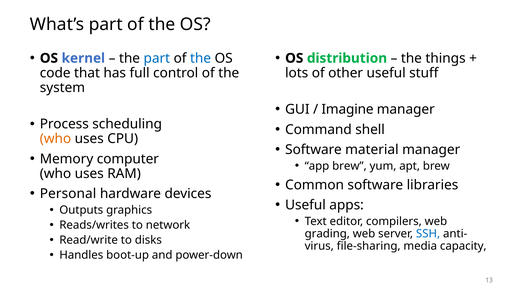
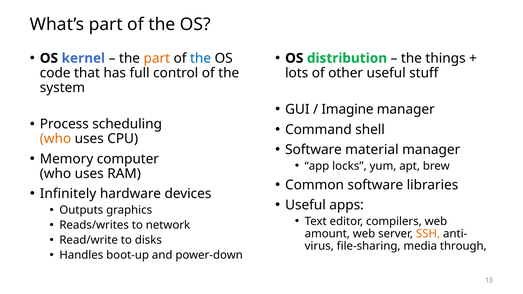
part at (157, 58) colour: blue -> orange
app brew: brew -> locks
Personal: Personal -> Infinitely
grading: grading -> amount
SSH colour: blue -> orange
capacity: capacity -> through
